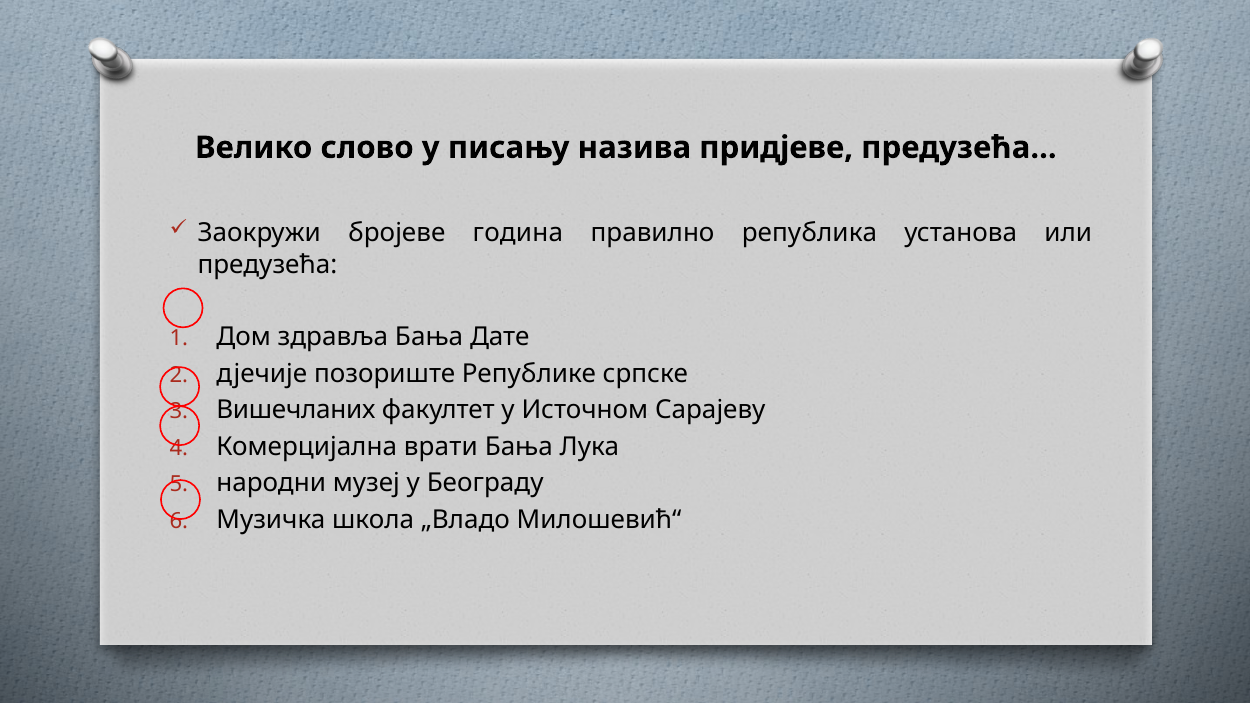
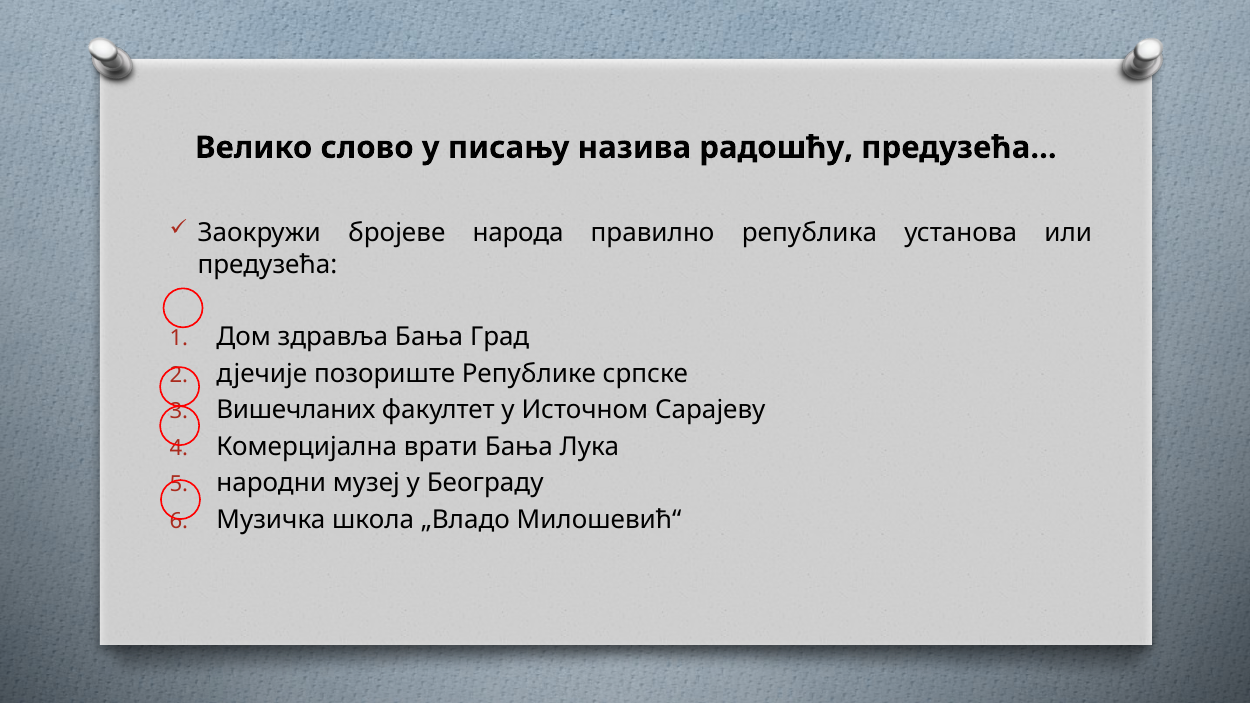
придјеве: придјеве -> радошћу
година: година -> народа
Дате: Дате -> Град
